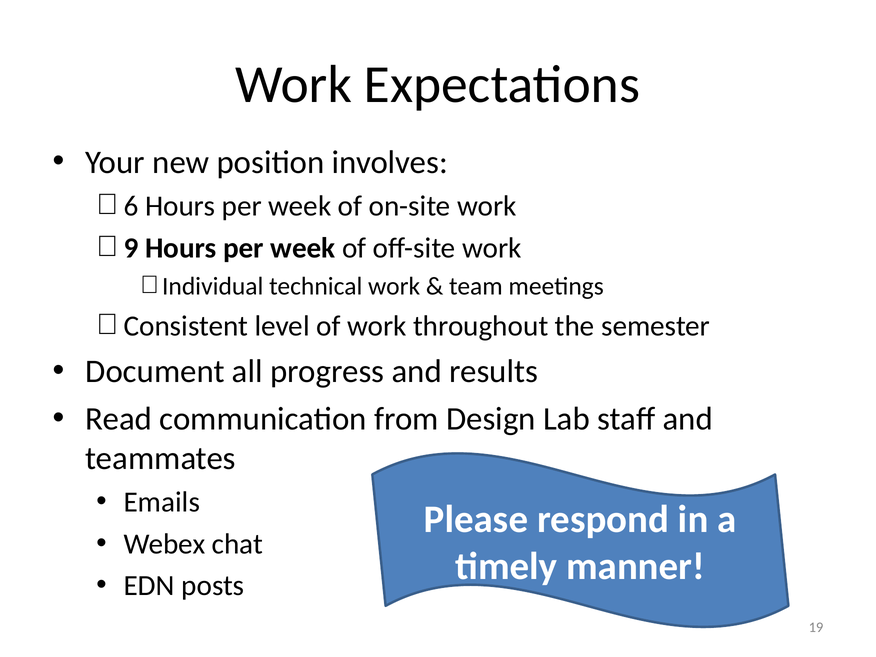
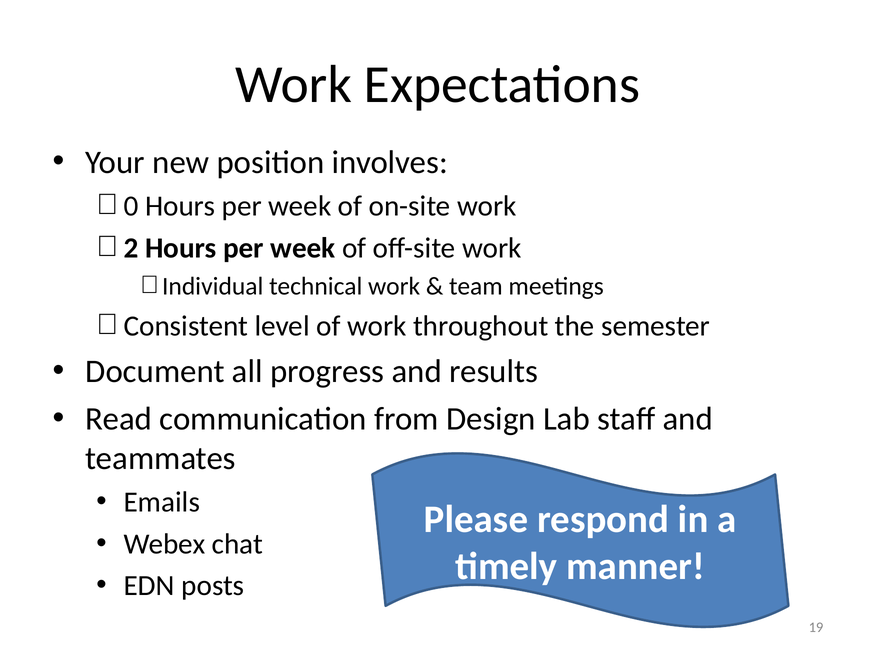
6: 6 -> 0
9: 9 -> 2
